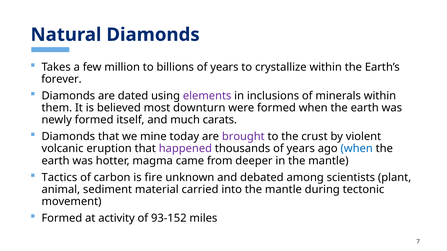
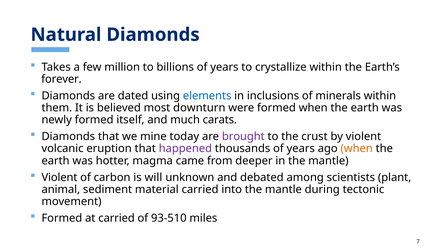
elements colour: purple -> blue
when at (357, 149) colour: blue -> orange
Tactics at (59, 178): Tactics -> Violent
fire: fire -> will
at activity: activity -> carried
93-152: 93-152 -> 93-510
